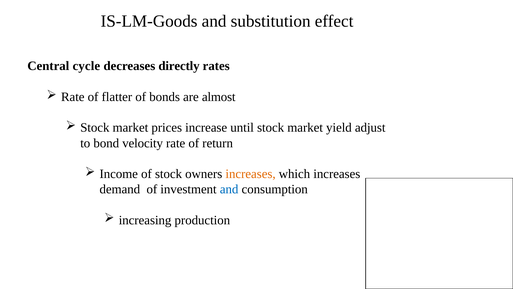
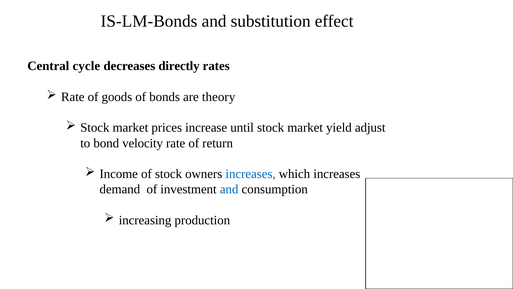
IS-LM-Goods: IS-LM-Goods -> IS-LM-Bonds
flatter: flatter -> goods
almost: almost -> theory
increases at (251, 174) colour: orange -> blue
